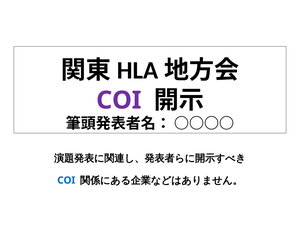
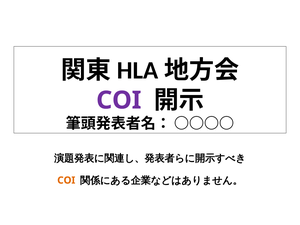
COI at (66, 180) colour: blue -> orange
